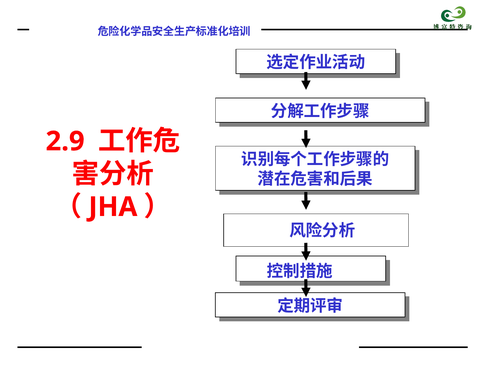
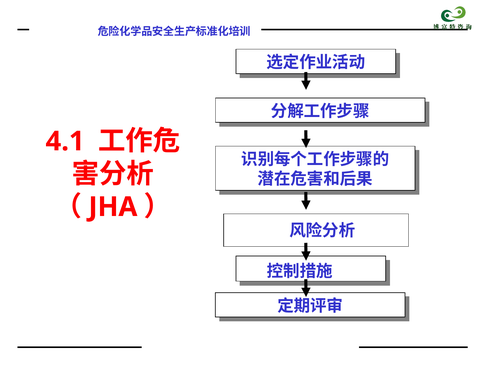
2.9: 2.9 -> 4.1
